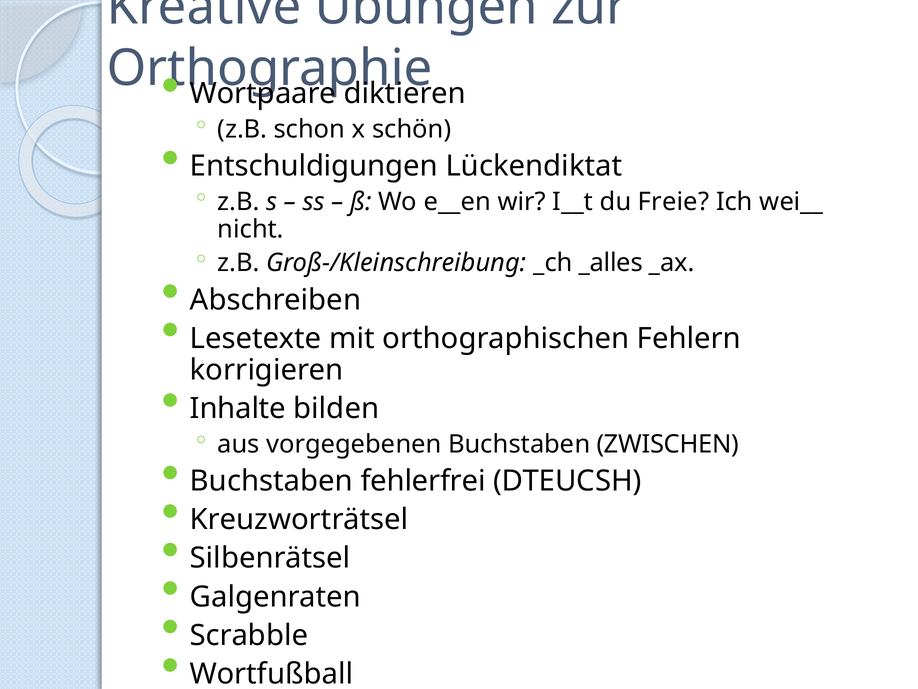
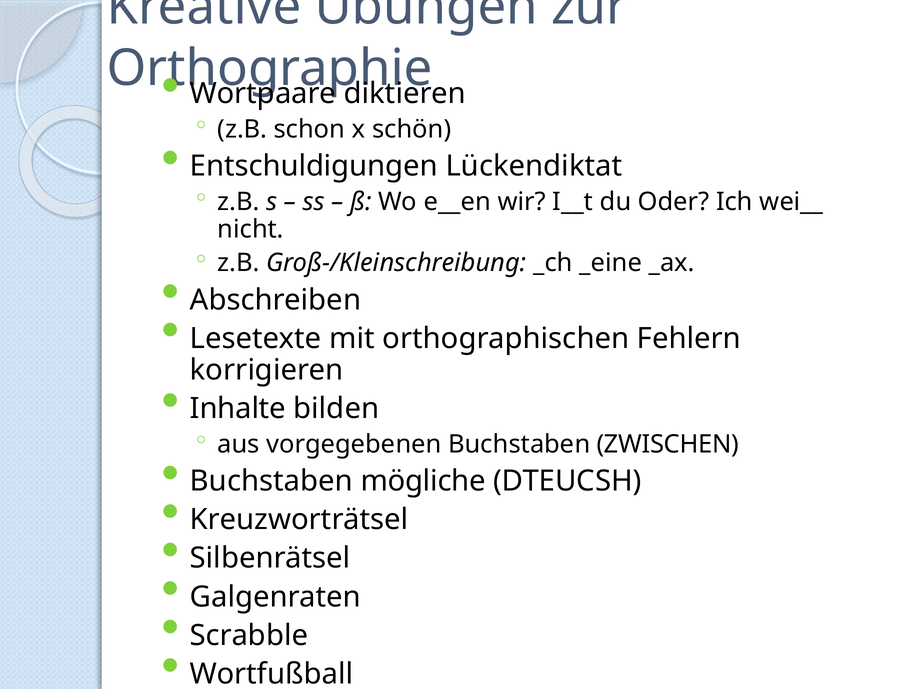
Freie: Freie -> Oder
_alles: _alles -> _eine
fehlerfrei: fehlerfrei -> mögliche
